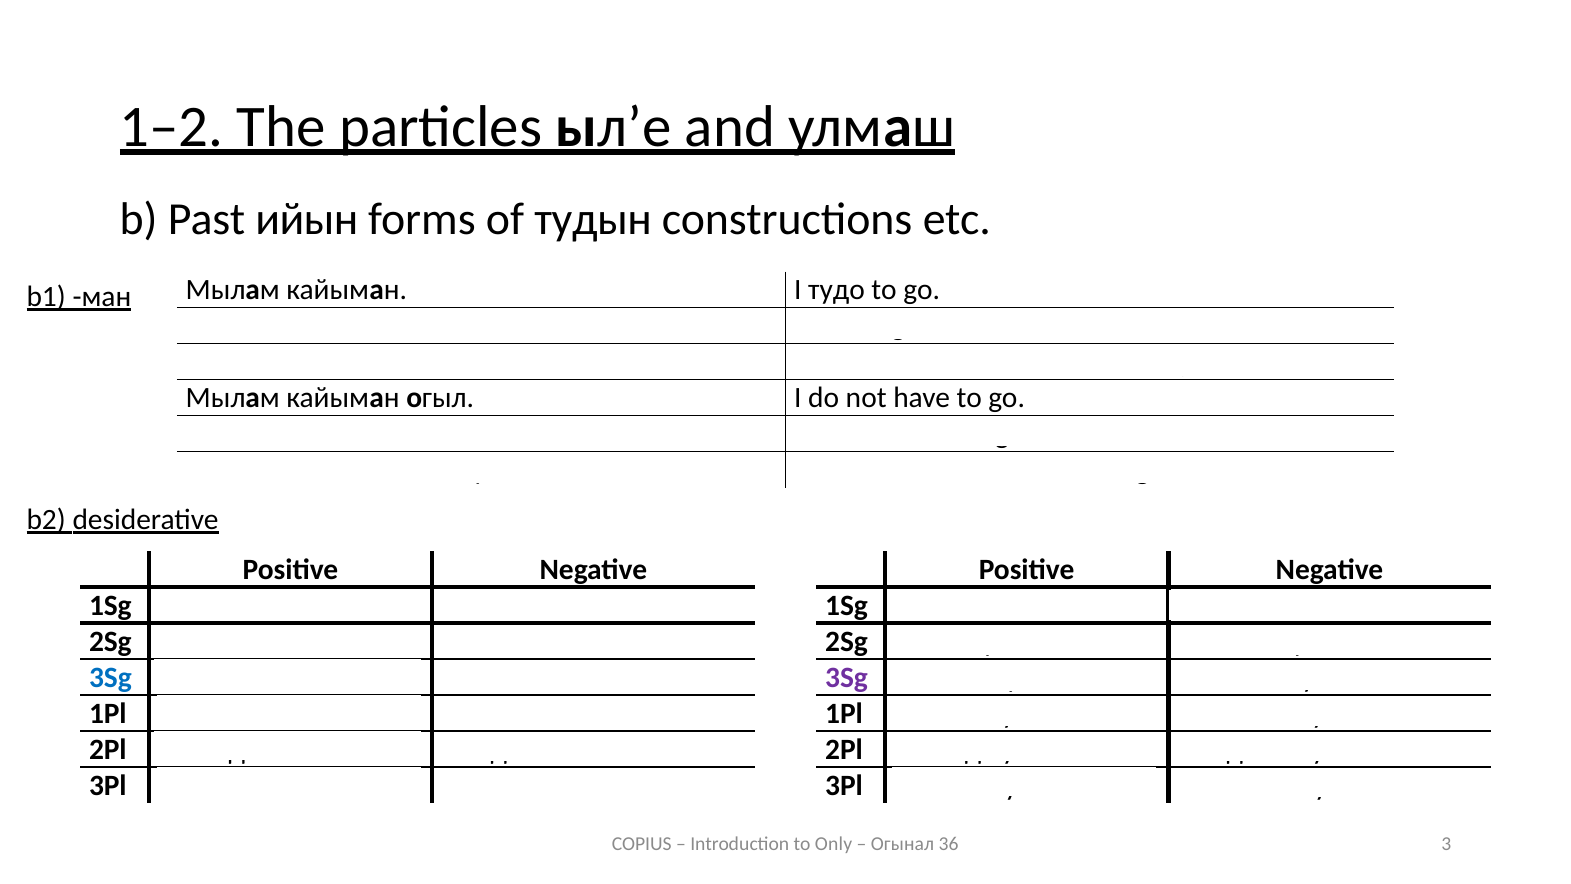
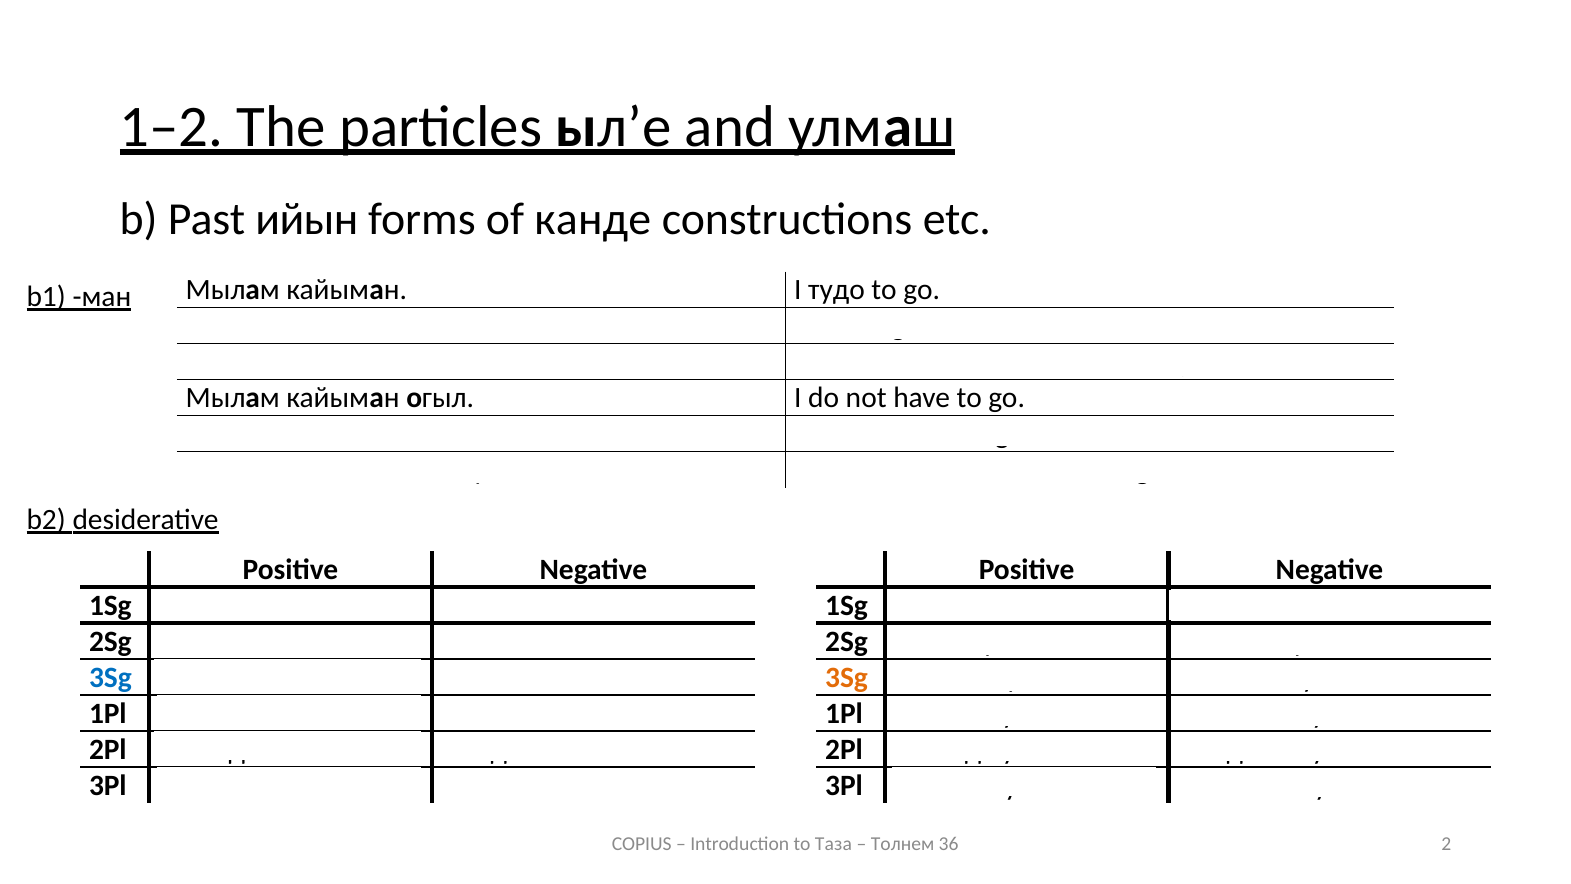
тудын: тудын -> канде
3Sg at (847, 677) colour: purple -> orange
Only: Only -> Таза
Огынал at (903, 844): Огынал -> Толнем
3: 3 -> 2
